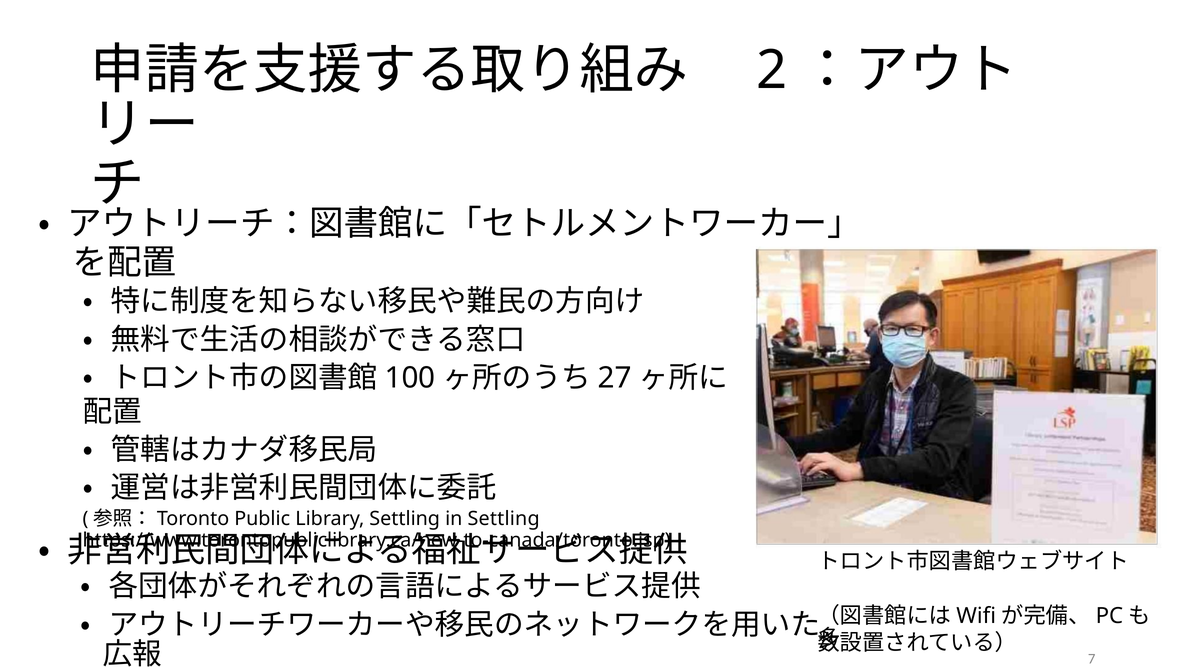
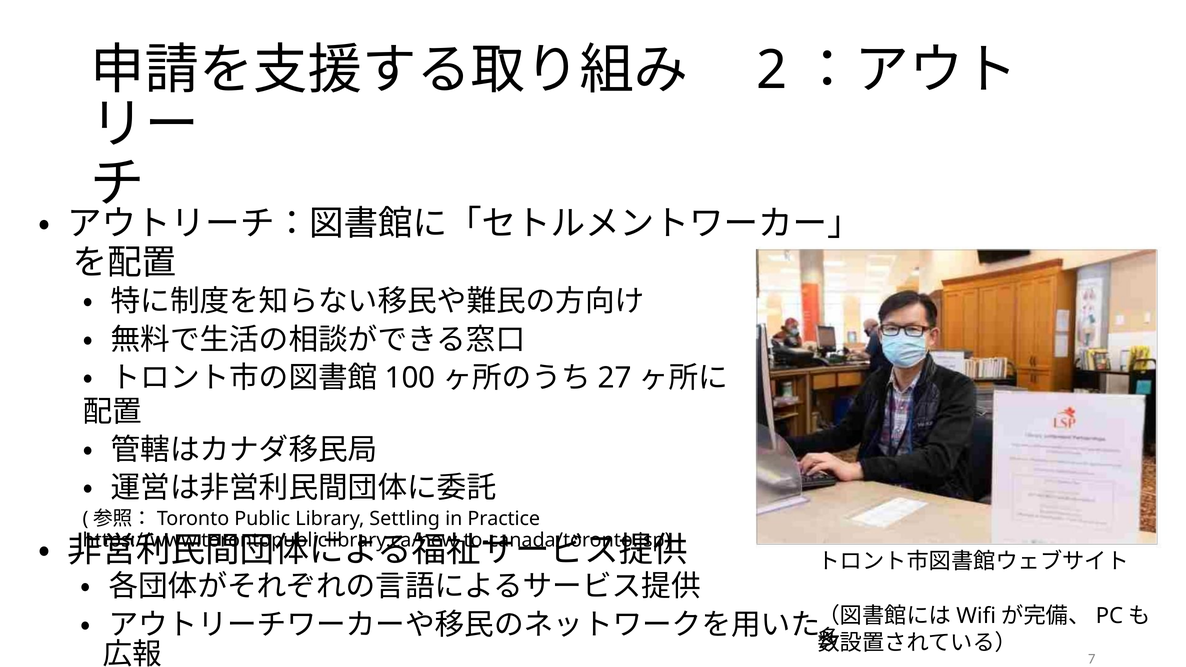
in Settling: Settling -> Practice
